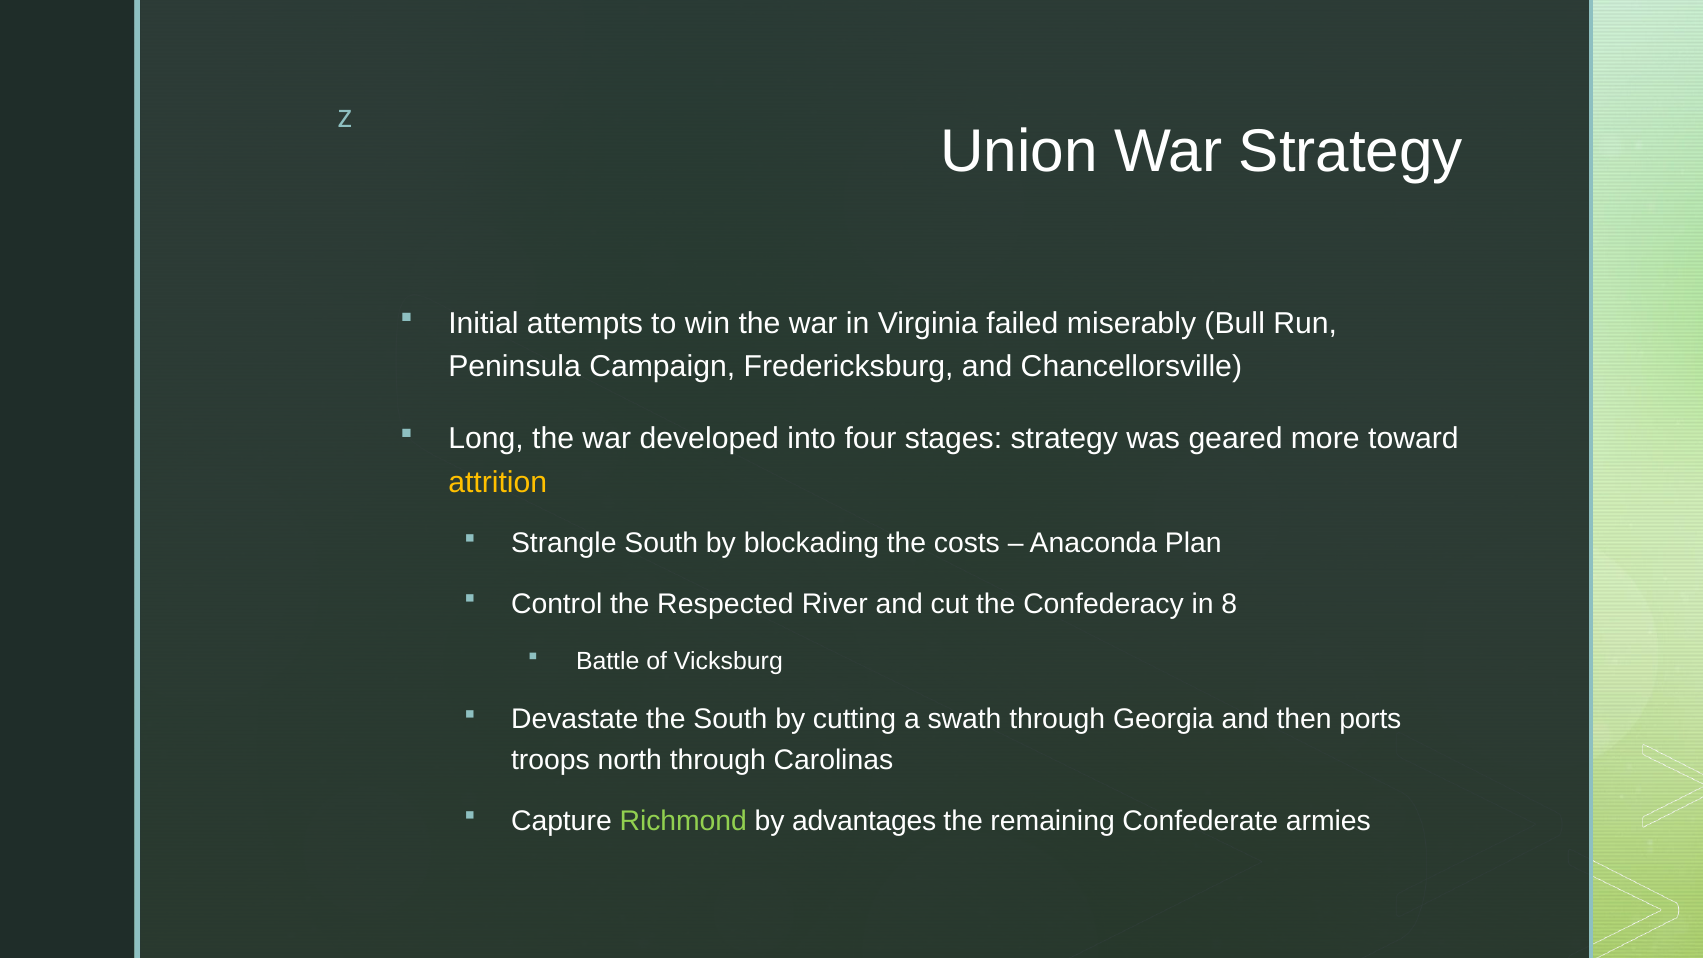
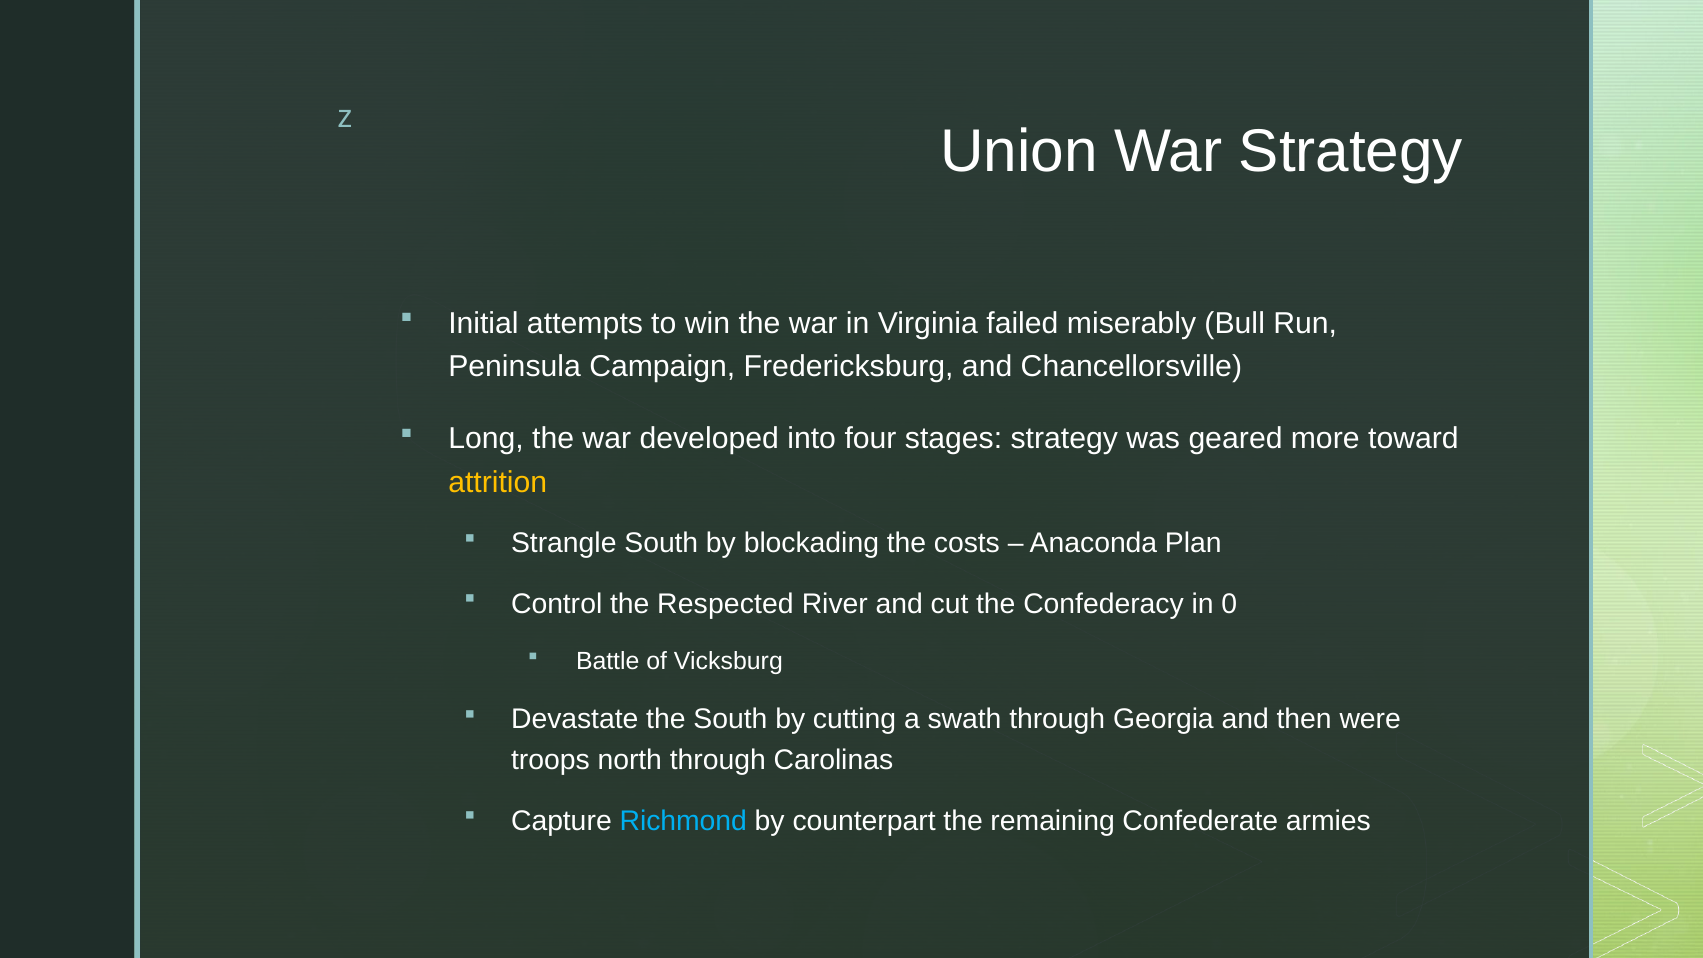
8: 8 -> 0
ports: ports -> were
Richmond colour: light green -> light blue
advantages: advantages -> counterpart
